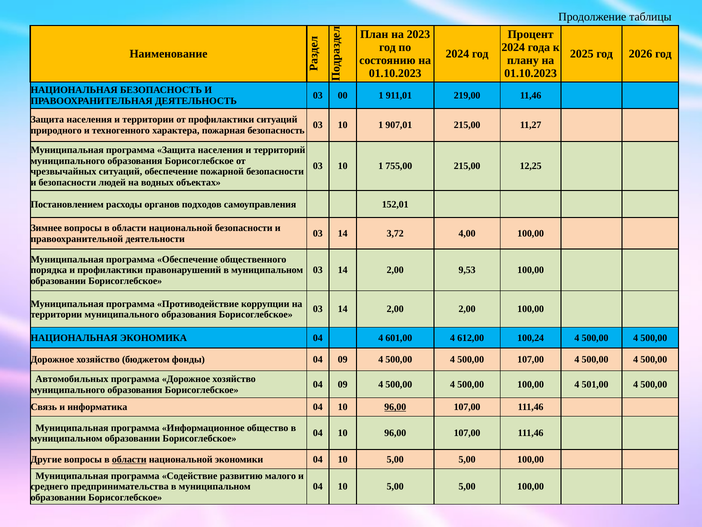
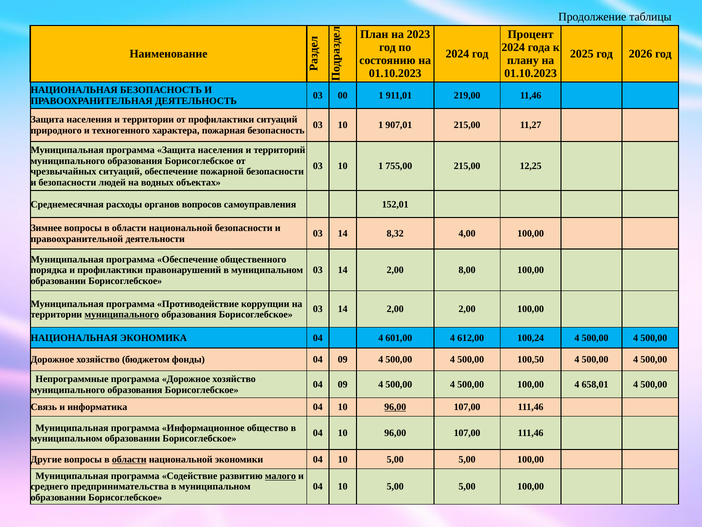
Постановлением: Постановлением -> Среднемесячная
подходов: подходов -> вопросов
3,72: 3,72 -> 8,32
9,53: 9,53 -> 8,00
муниципального at (122, 314) underline: none -> present
500,00 107,00: 107,00 -> 100,50
Автомобильных: Автомобильных -> Непрограммные
501,00: 501,00 -> 658,01
малого underline: none -> present
